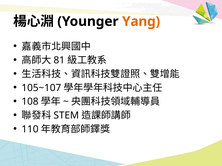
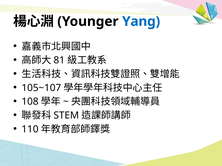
Yang colour: orange -> blue
